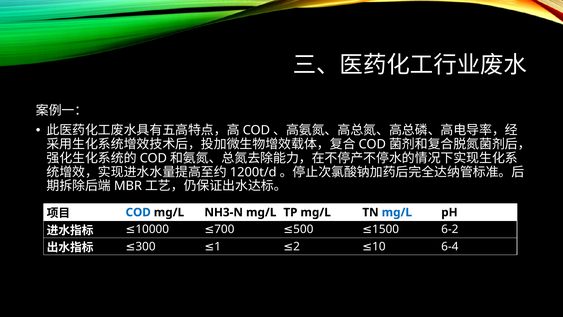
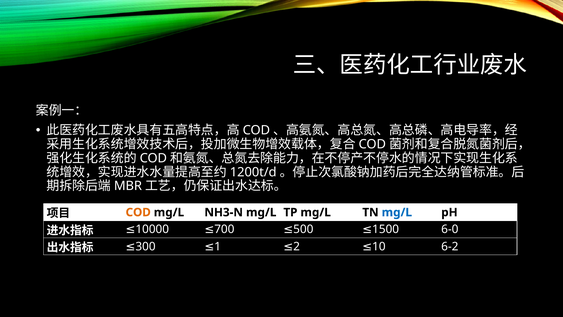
COD at (138, 212) colour: blue -> orange
6-2: 6-2 -> 6-0
6-4: 6-4 -> 6-2
